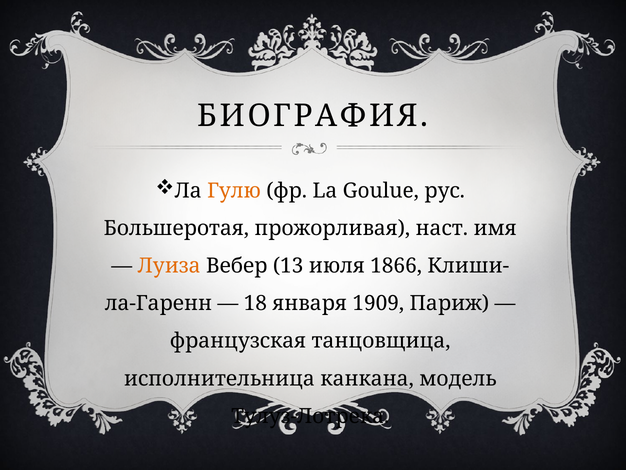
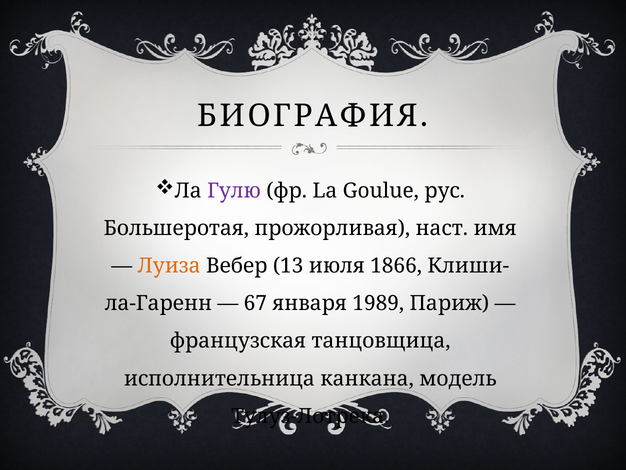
Гулю colour: orange -> purple
18: 18 -> 67
1909: 1909 -> 1989
